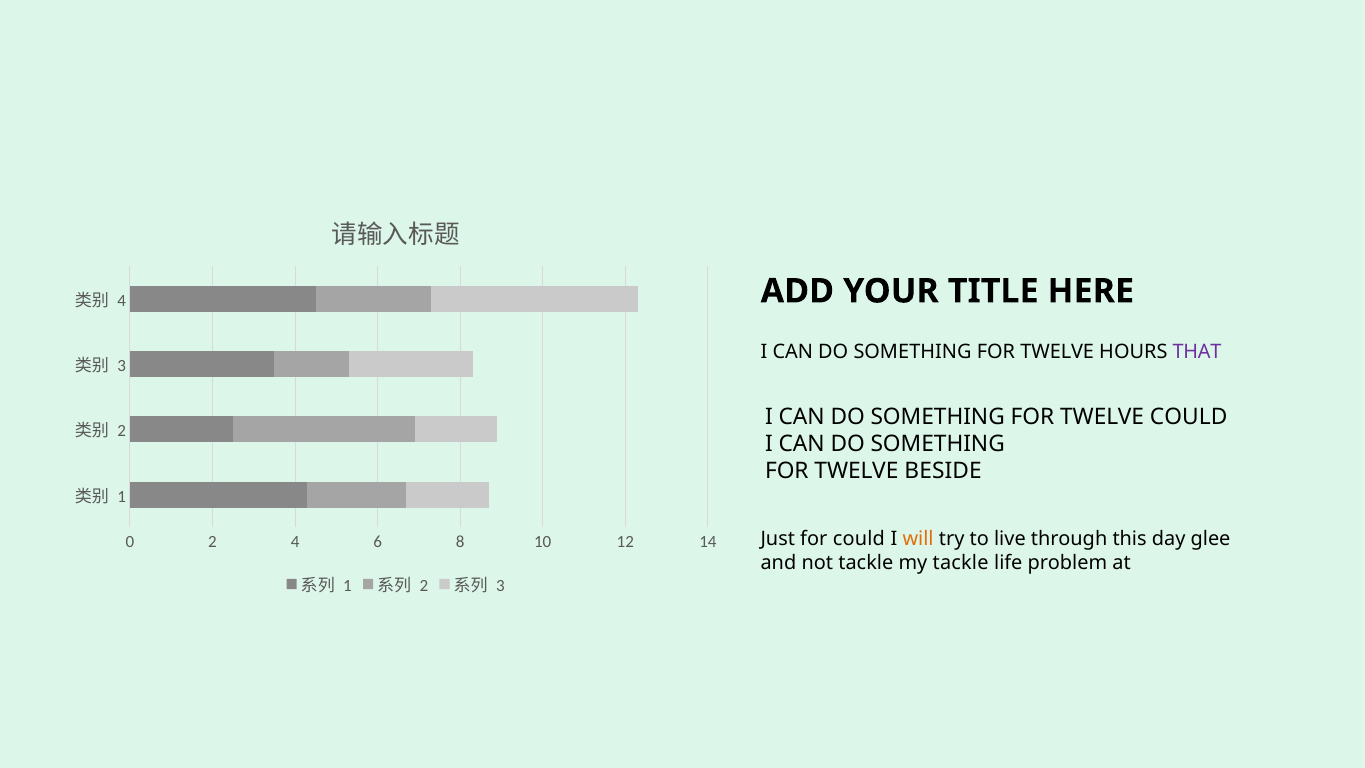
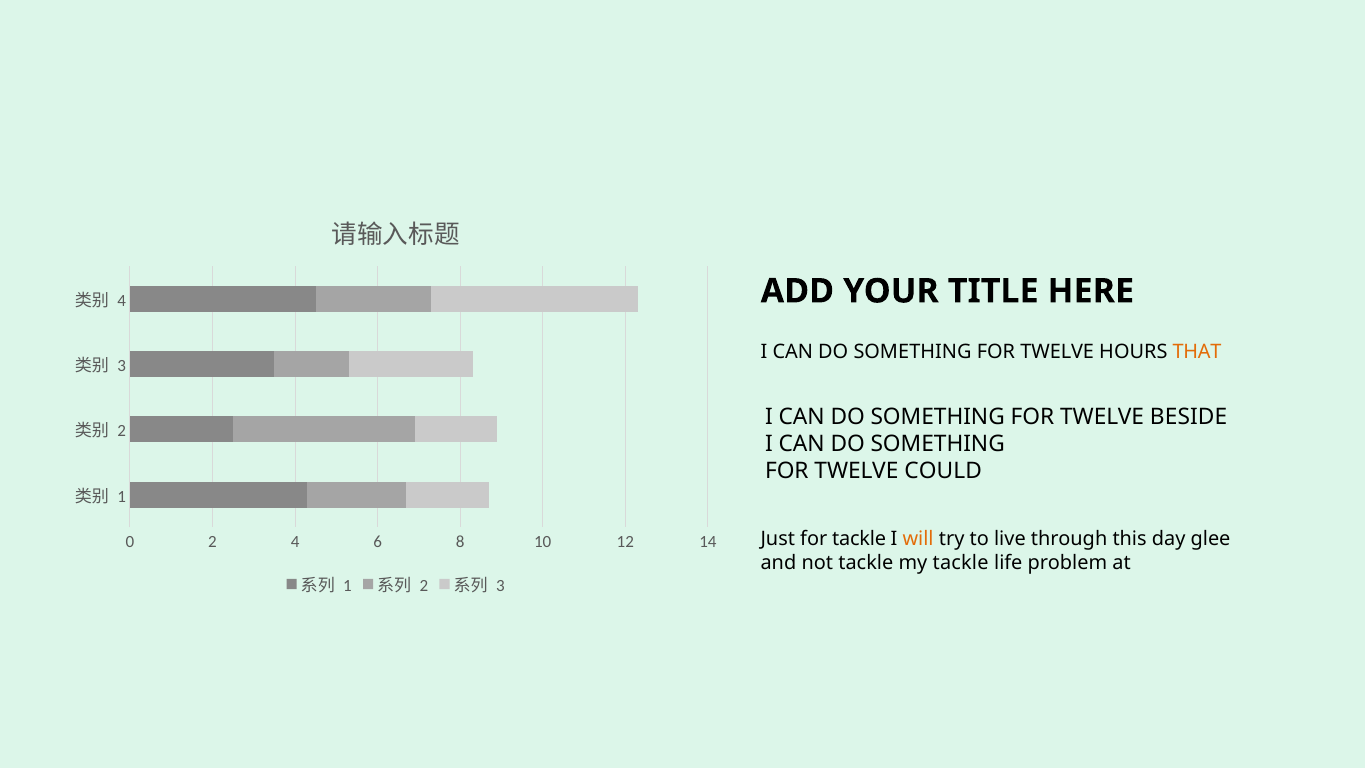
THAT colour: purple -> orange
TWELVE COULD: COULD -> BESIDE
BESIDE: BESIDE -> COULD
for could: could -> tackle
